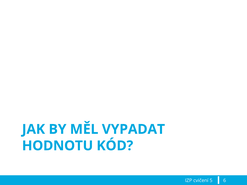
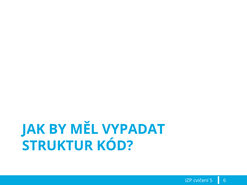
HODNOTU: HODNOTU -> STRUKTUR
